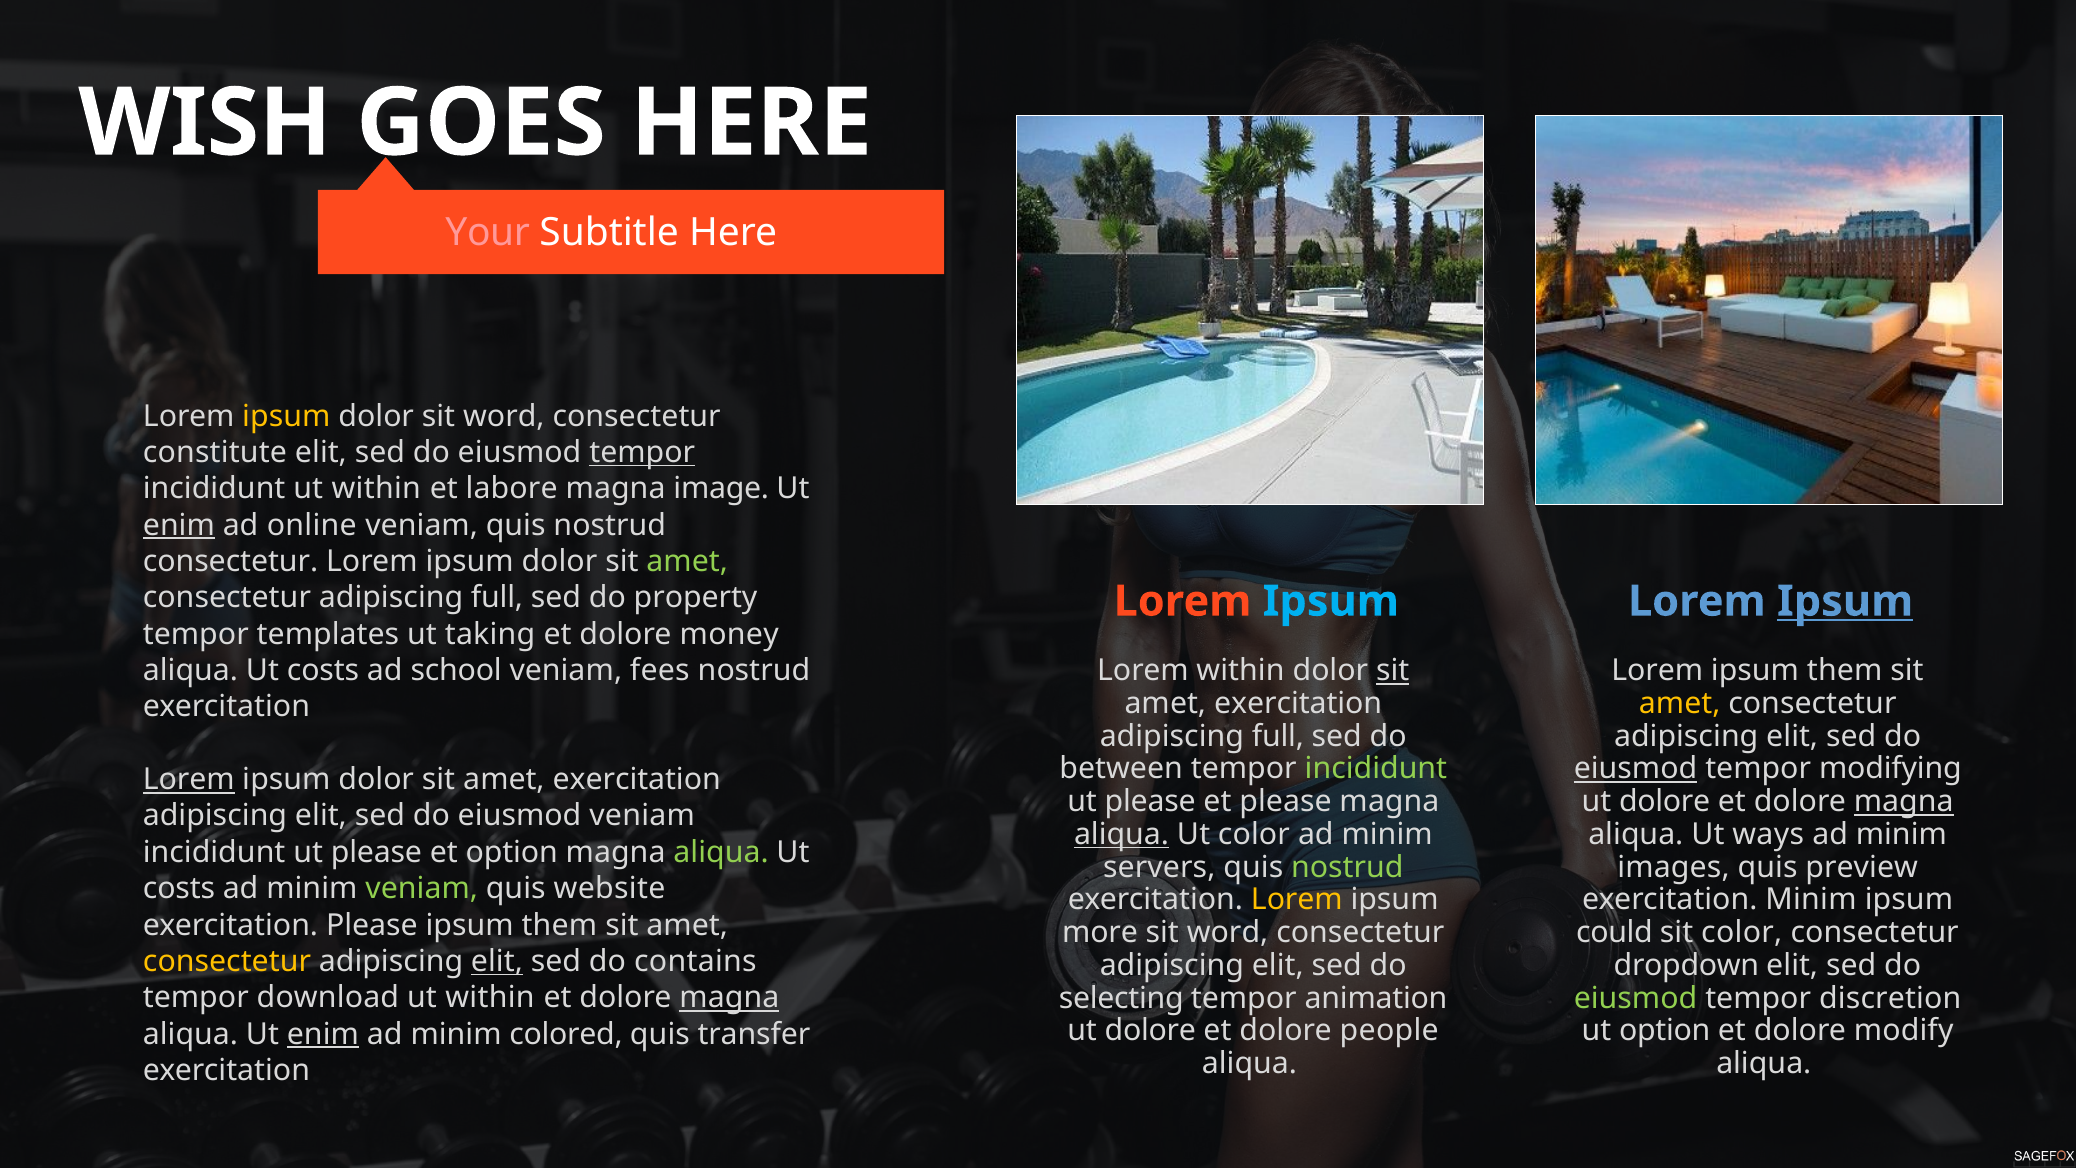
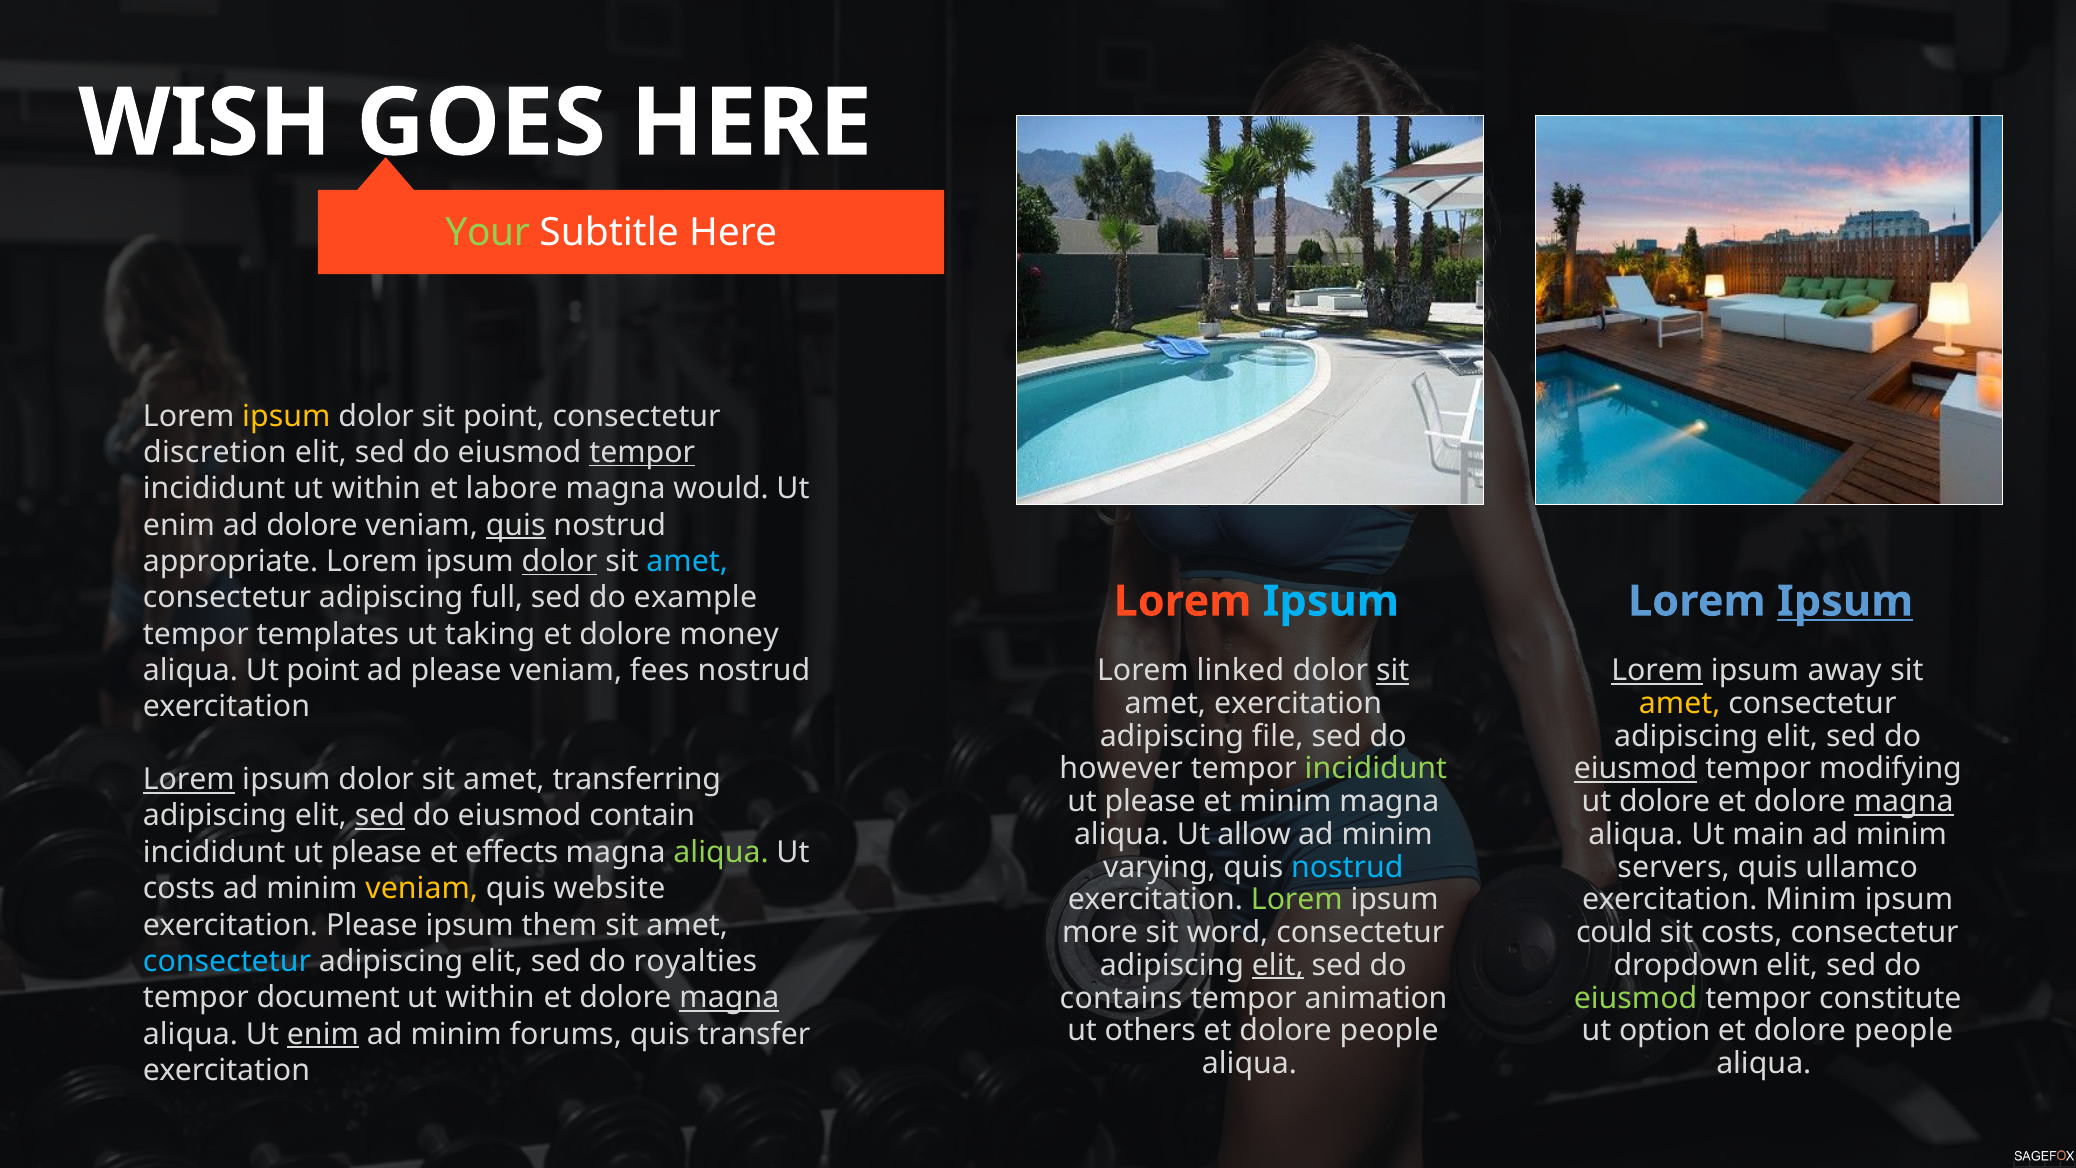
Your colour: pink -> light green
dolor sit word: word -> point
constitute: constitute -> discretion
image: image -> would
enim at (179, 525) underline: present -> none
ad online: online -> dolore
quis at (516, 525) underline: none -> present
consectetur at (231, 561): consectetur -> appropriate
dolor at (559, 561) underline: none -> present
amet at (687, 561) colour: light green -> light blue
property: property -> example
costs at (323, 670): costs -> point
ad school: school -> please
Lorem within: within -> linked
Lorem at (1657, 671) underline: none -> present
them at (1845, 671): them -> away
full at (1278, 736): full -> file
between: between -> however
exercitation at (637, 779): exercitation -> transferring
et please: please -> minim
sed at (380, 816) underline: none -> present
eiusmod veniam: veniam -> contain
aliqua at (1122, 834) underline: present -> none
Ut color: color -> allow
ways: ways -> main
et option: option -> effects
servers: servers -> varying
nostrud at (1347, 867) colour: light green -> light blue
images: images -> servers
preview: preview -> ullamco
veniam at (422, 889) colour: light green -> yellow
Lorem at (1297, 900) colour: yellow -> light green
sit color: color -> costs
consectetur at (227, 961) colour: yellow -> light blue
elit at (497, 961) underline: present -> none
contains: contains -> royalties
elit at (1278, 965) underline: none -> present
download: download -> document
selecting: selecting -> contains
discretion: discretion -> constitute
dolore at (1150, 1031): dolore -> others
modify at (1904, 1031): modify -> people
colored: colored -> forums
